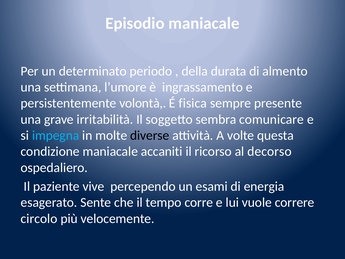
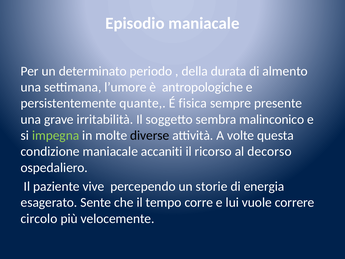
ingrassamento: ingrassamento -> antropologiche
volontà: volontà -> quante
comunicare: comunicare -> malinconico
impegna colour: light blue -> light green
esami: esami -> storie
